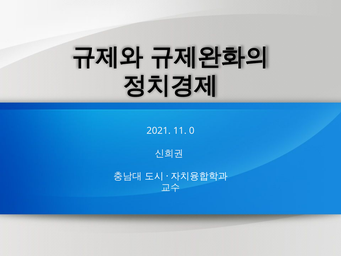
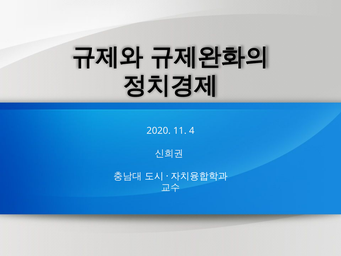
2021: 2021 -> 2020
0: 0 -> 4
